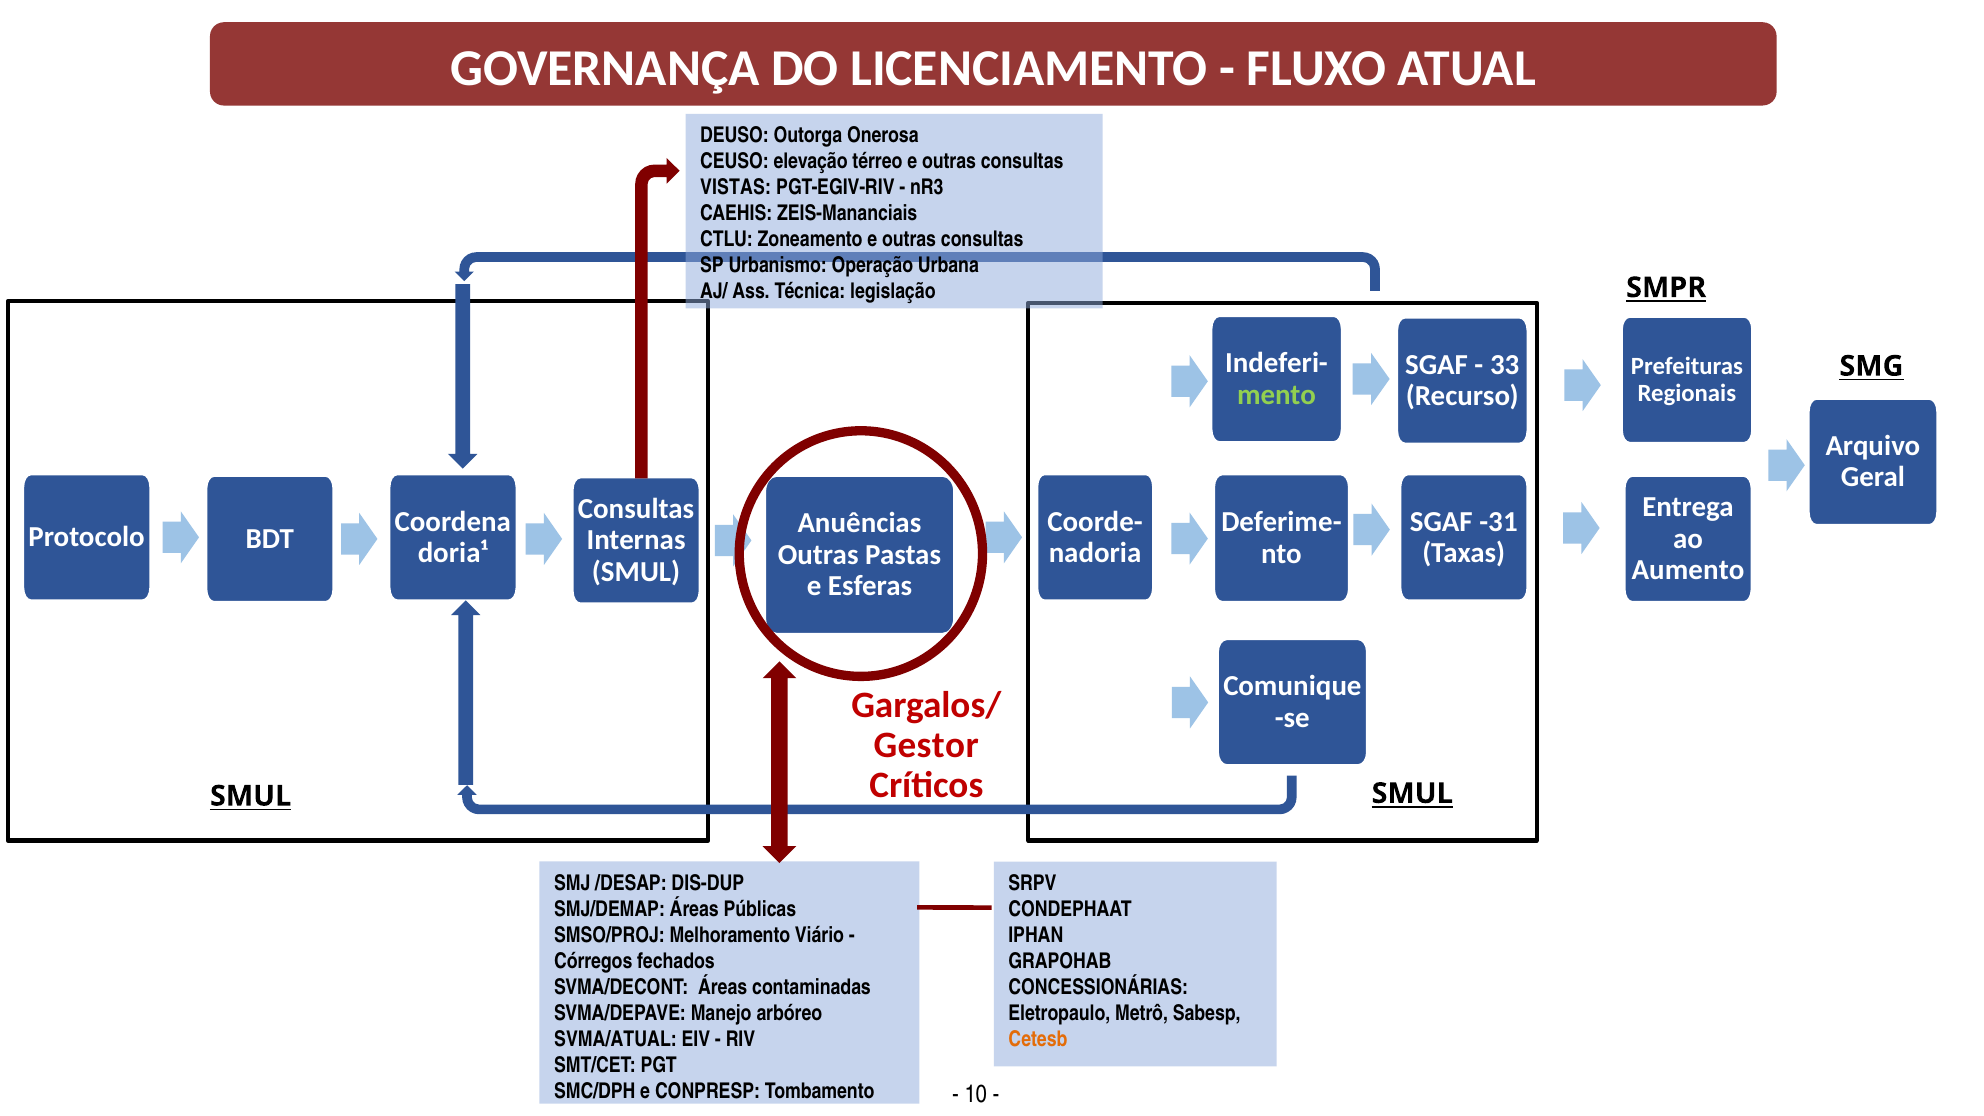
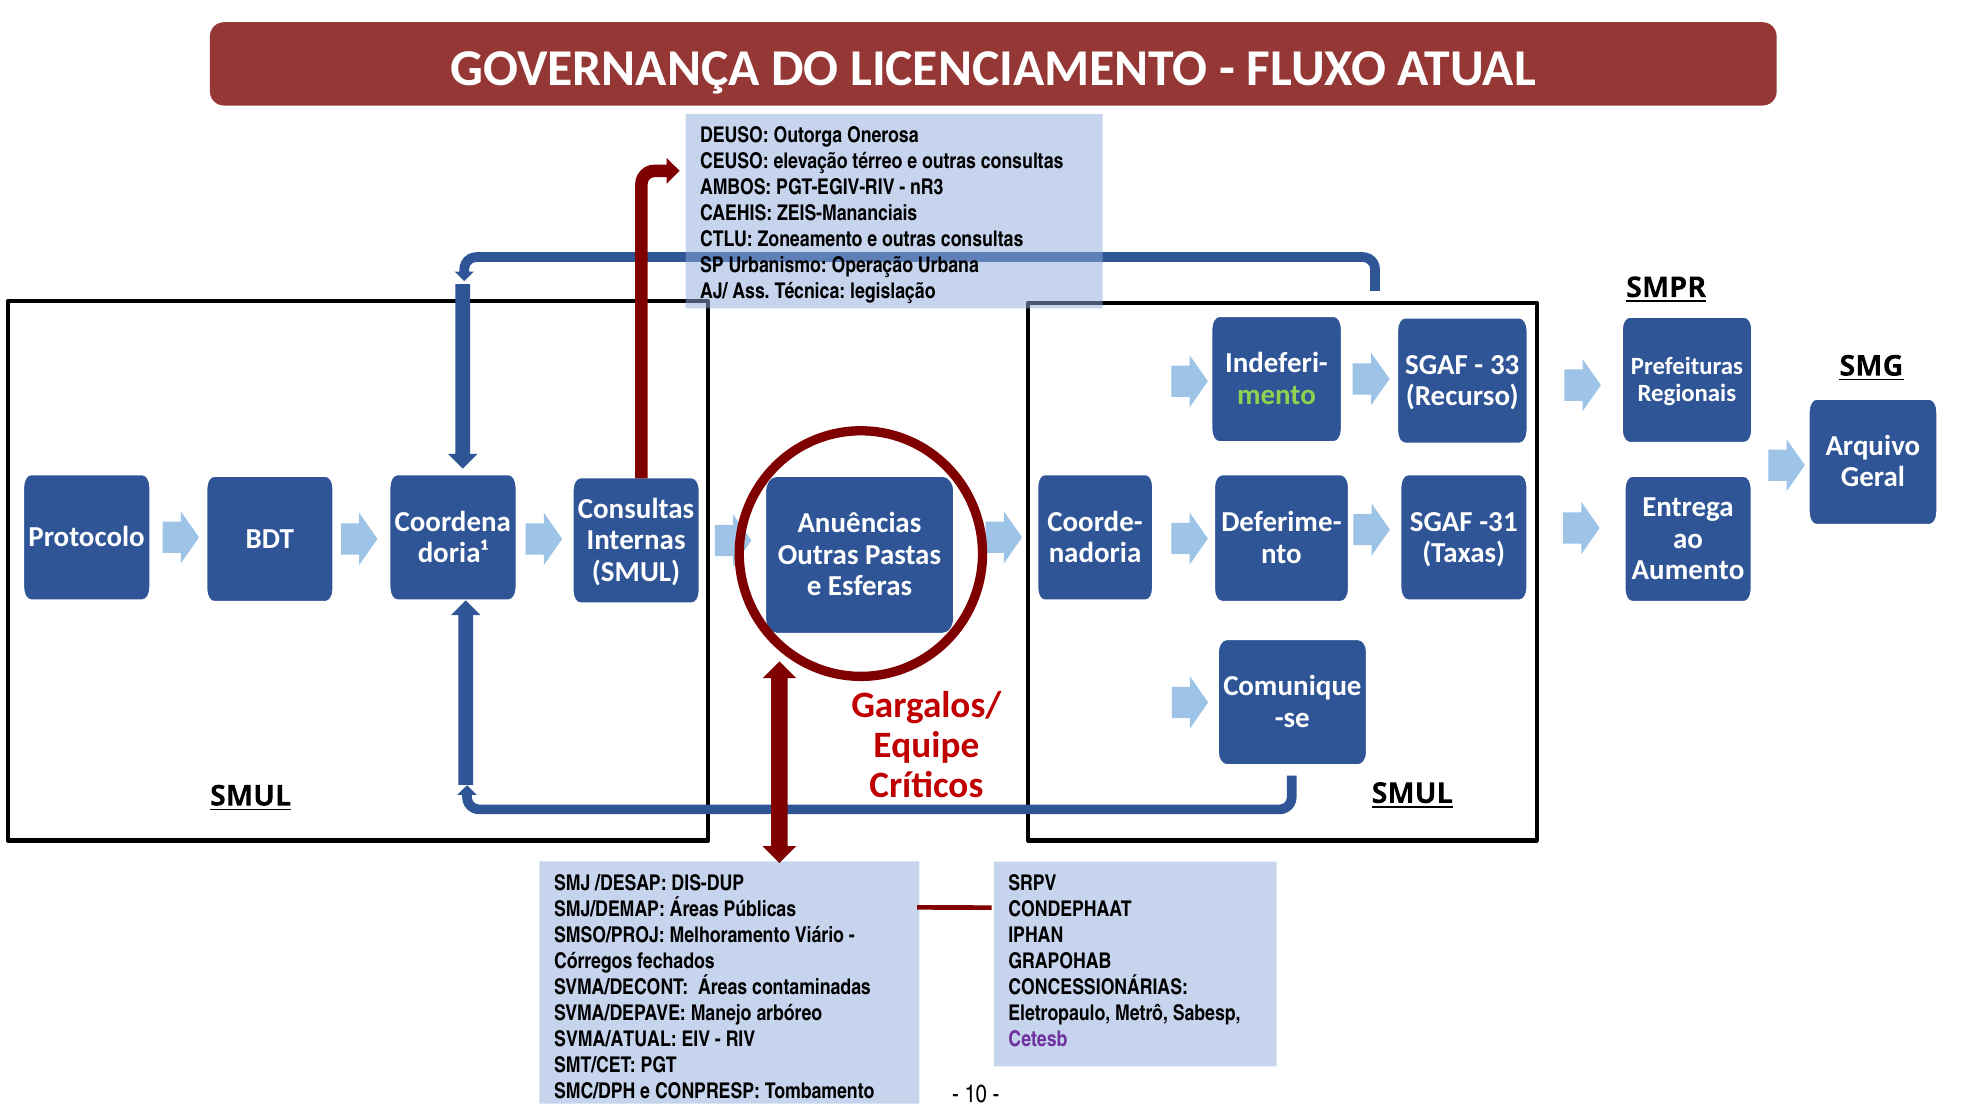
VISTAS: VISTAS -> AMBOS
Gestor: Gestor -> Equipe
Cetesb colour: orange -> purple
